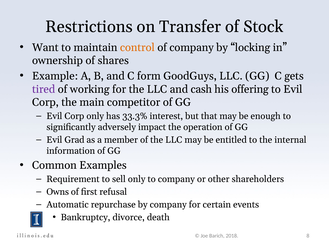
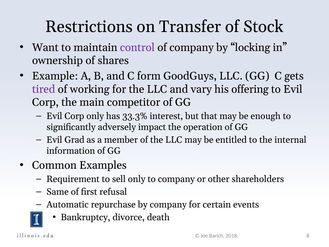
control colour: orange -> purple
cash: cash -> vary
Owns: Owns -> Same
